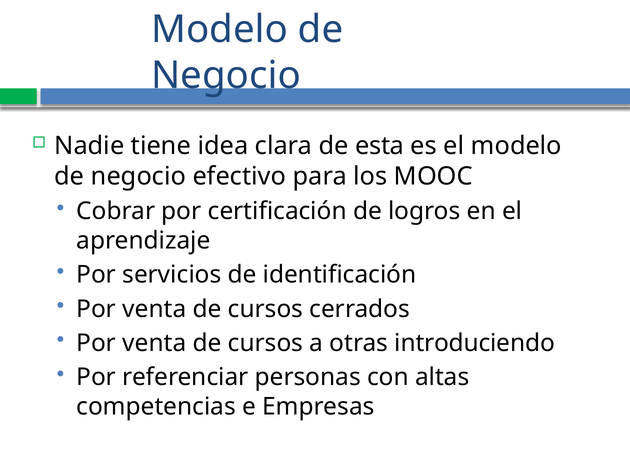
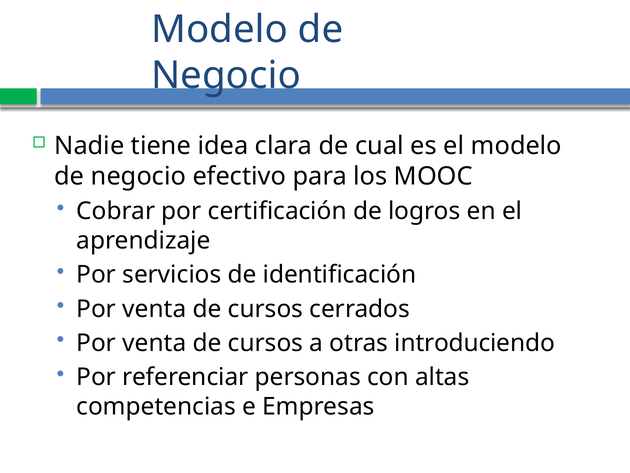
esta: esta -> cual
